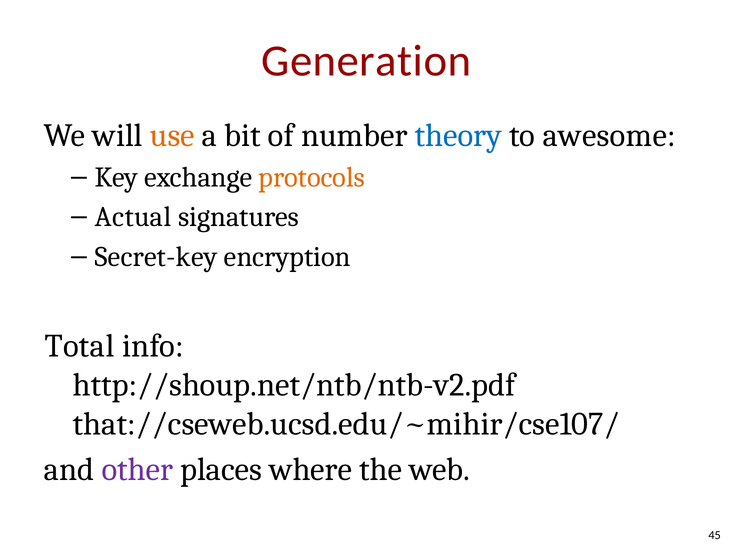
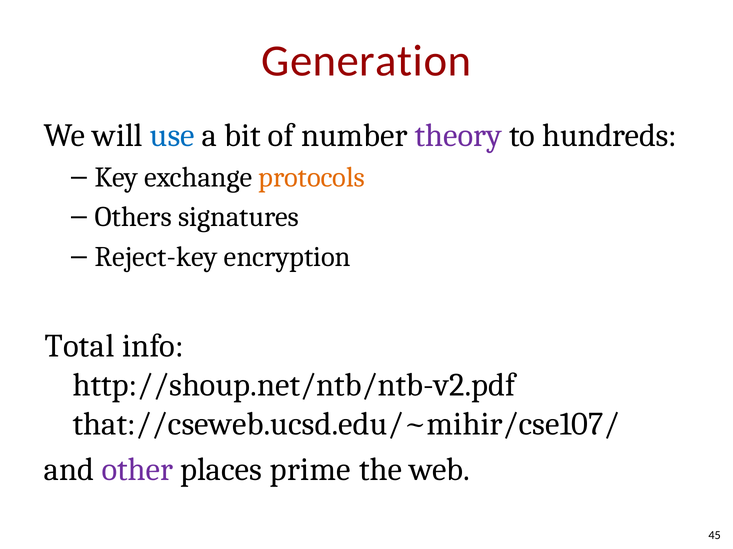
use colour: orange -> blue
theory colour: blue -> purple
awesome: awesome -> hundreds
Actual: Actual -> Others
Secret-key: Secret-key -> Reject-key
where: where -> prime
